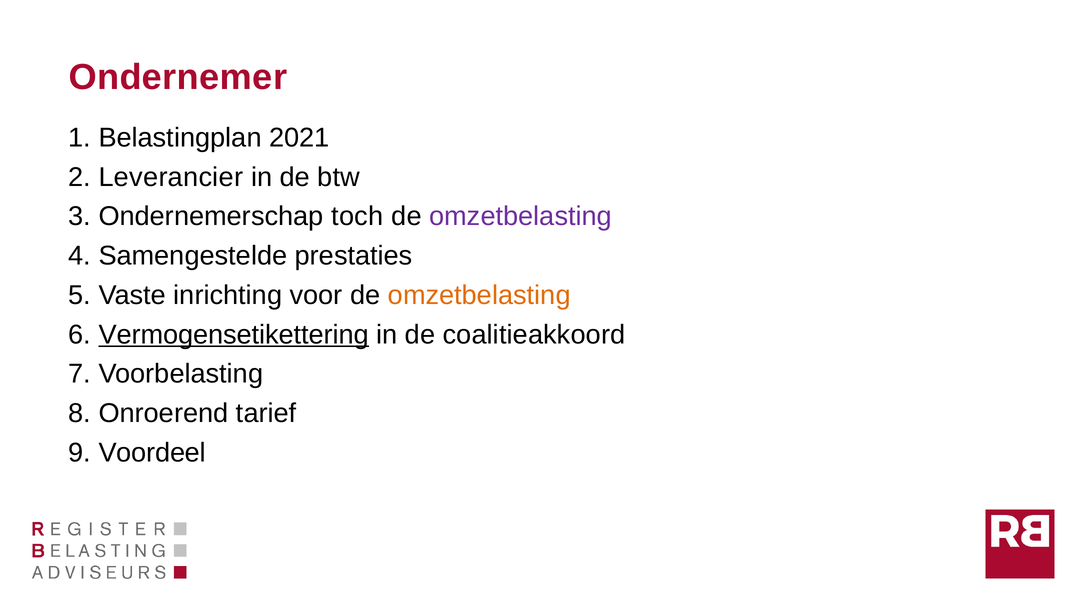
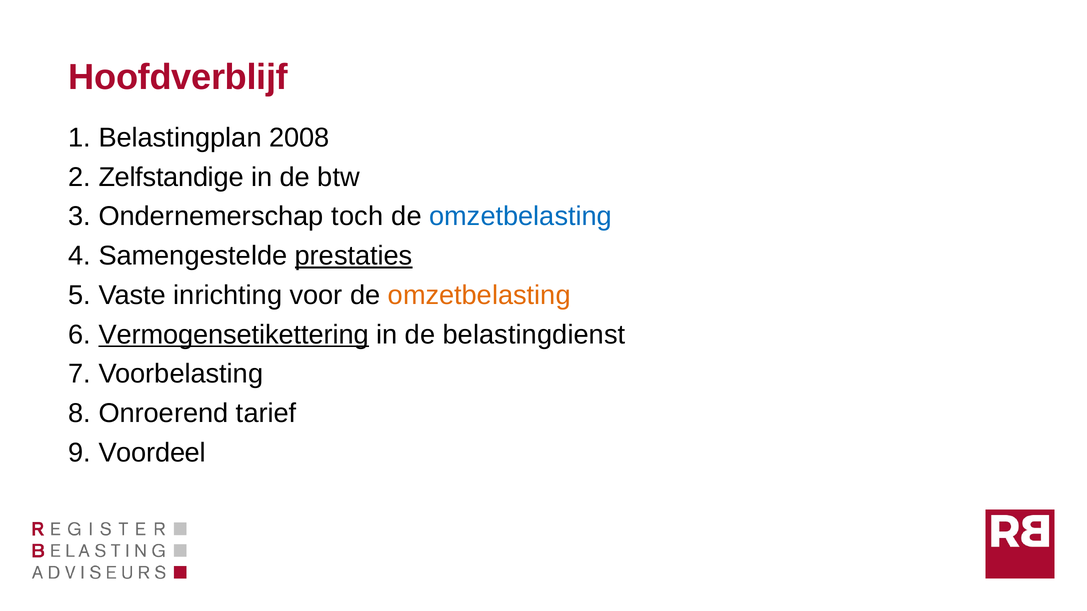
Ondernemer: Ondernemer -> Hoofdverblijf
2021: 2021 -> 2008
Leverancier: Leverancier -> Zelfstandige
omzetbelasting at (521, 217) colour: purple -> blue
prestaties underline: none -> present
coalitieakkoord: coalitieakkoord -> belastingdienst
